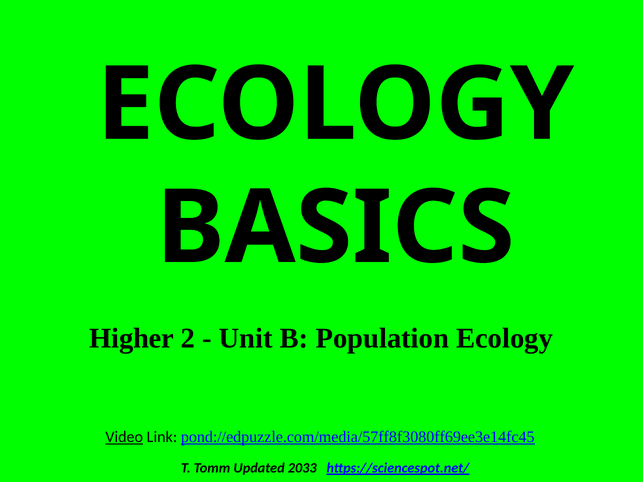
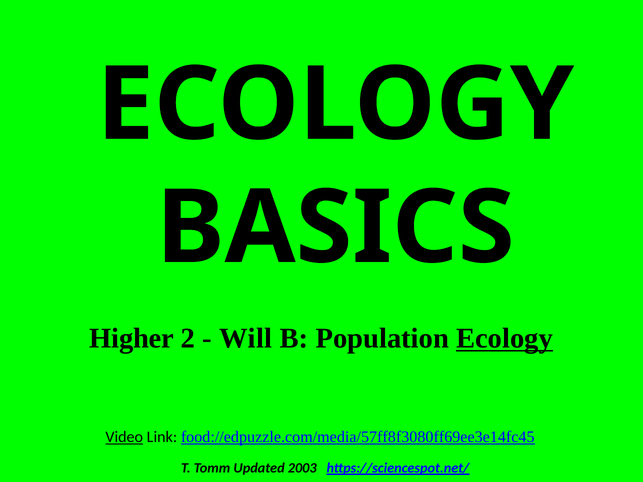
Unit: Unit -> Will
Ecology at (505, 339) underline: none -> present
pond://edpuzzle.com/media/57ff8f3080ff69ee3e14fc45: pond://edpuzzle.com/media/57ff8f3080ff69ee3e14fc45 -> food://edpuzzle.com/media/57ff8f3080ff69ee3e14fc45
2033: 2033 -> 2003
